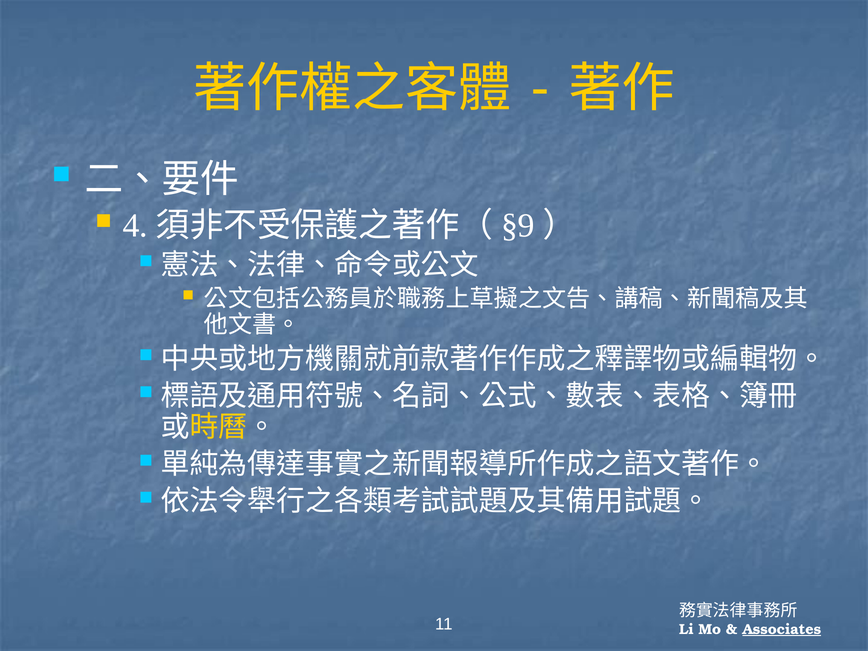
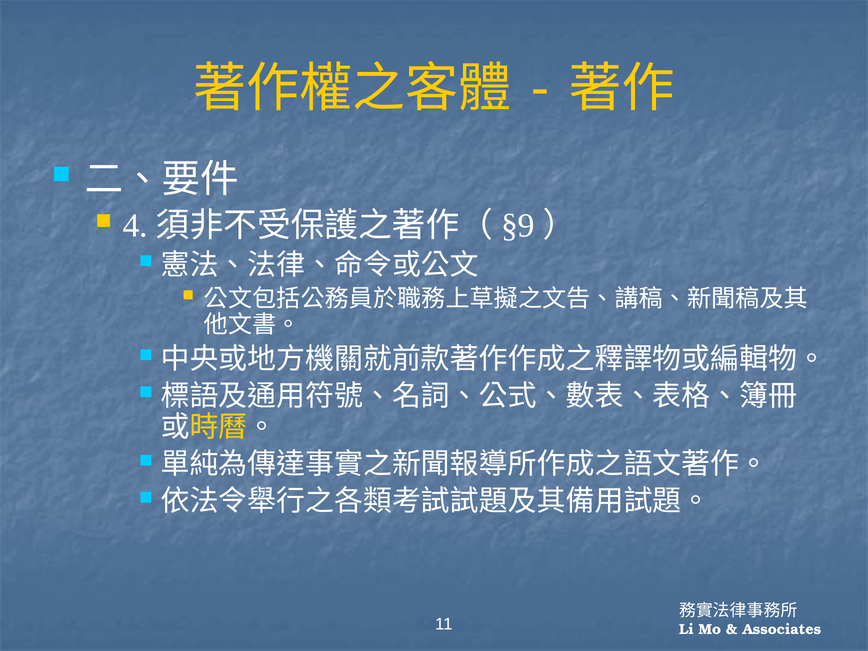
Associates underline: present -> none
